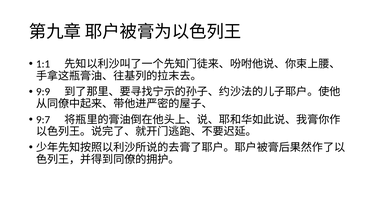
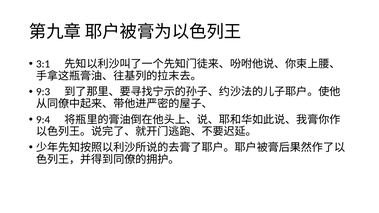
1:1: 1:1 -> 3:1
9:9: 9:9 -> 9:3
9:7: 9:7 -> 9:4
